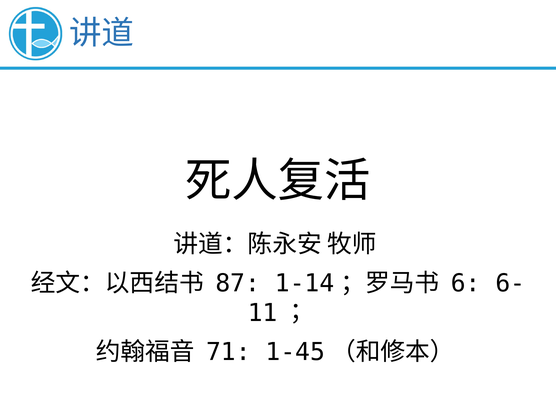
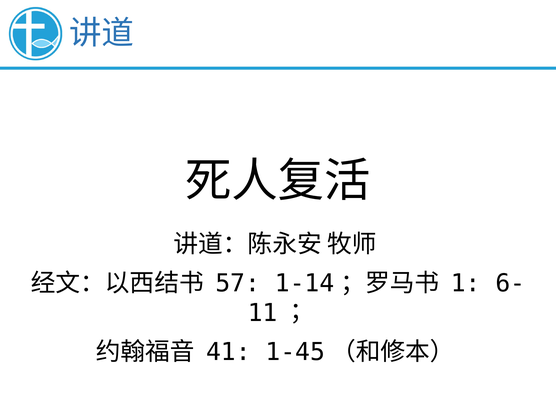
87: 87 -> 57
6: 6 -> 1
71: 71 -> 41
